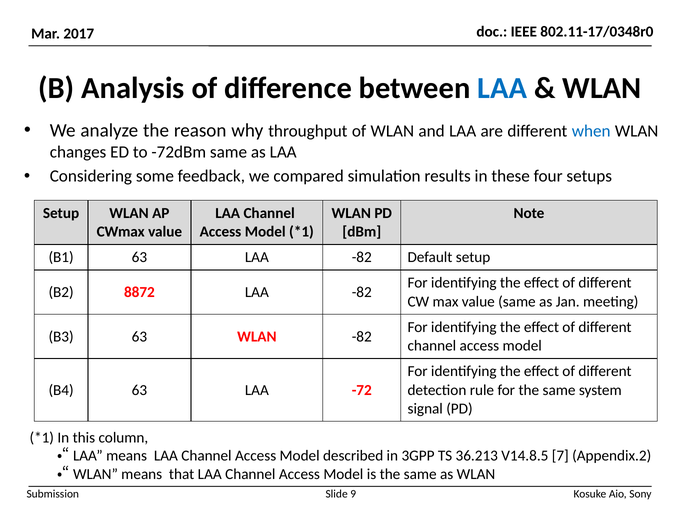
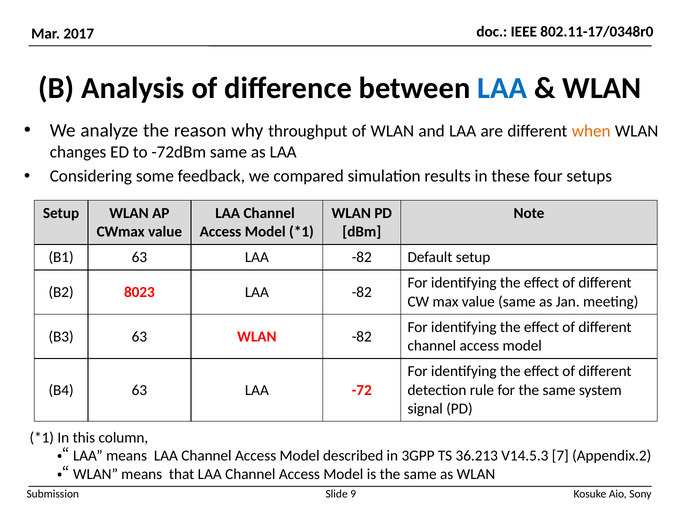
when colour: blue -> orange
8872: 8872 -> 8023
V14.8.5: V14.8.5 -> V14.5.3
